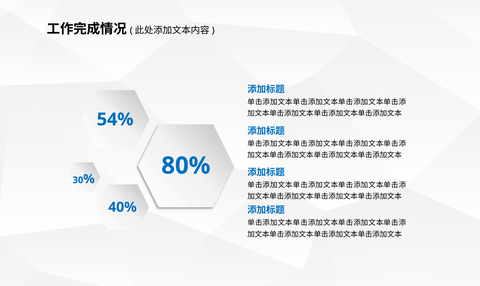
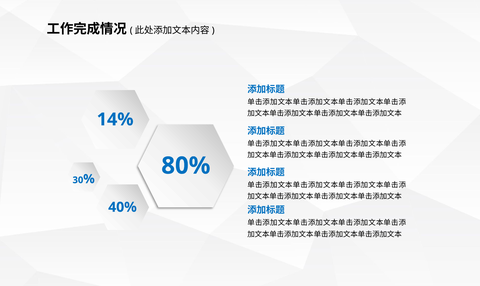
54%: 54% -> 14%
